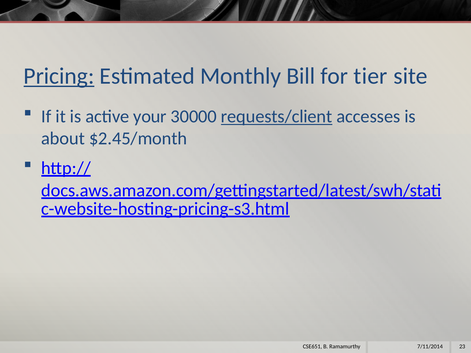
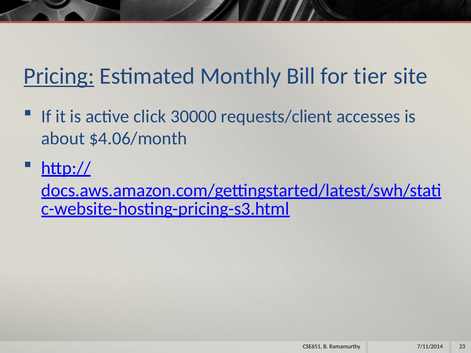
your: your -> click
requests/client underline: present -> none
$2.45/month: $2.45/month -> $4.06/month
